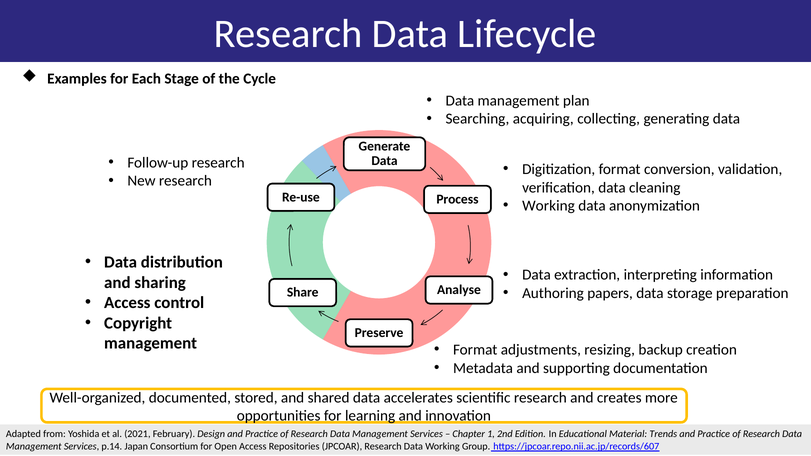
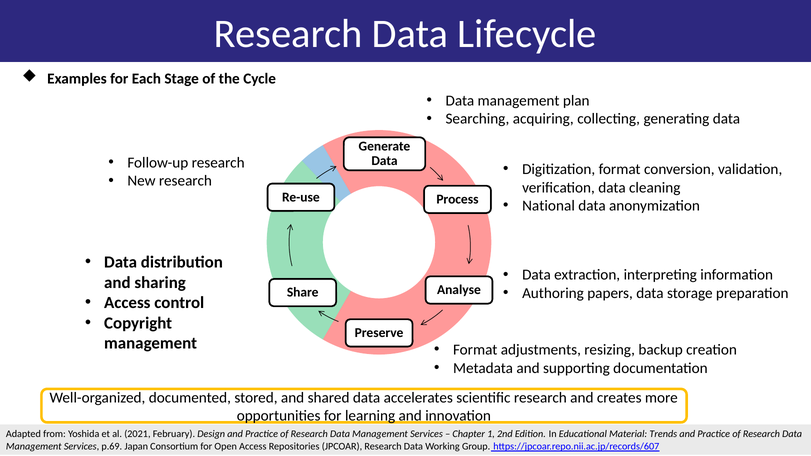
Working at (549, 206): Working -> National
p.14: p.14 -> p.69
